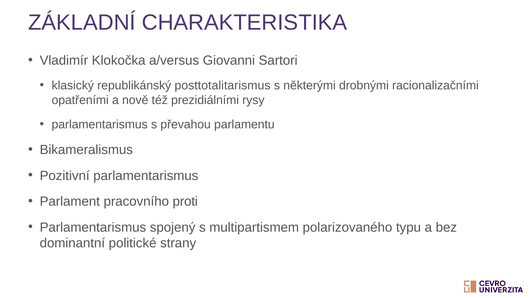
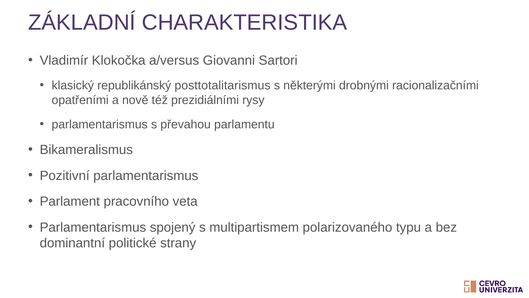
proti: proti -> veta
